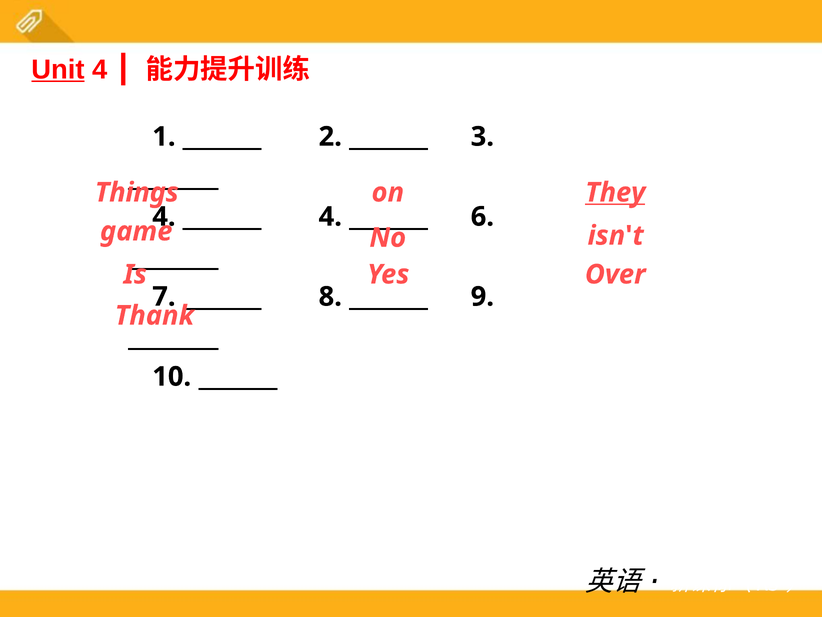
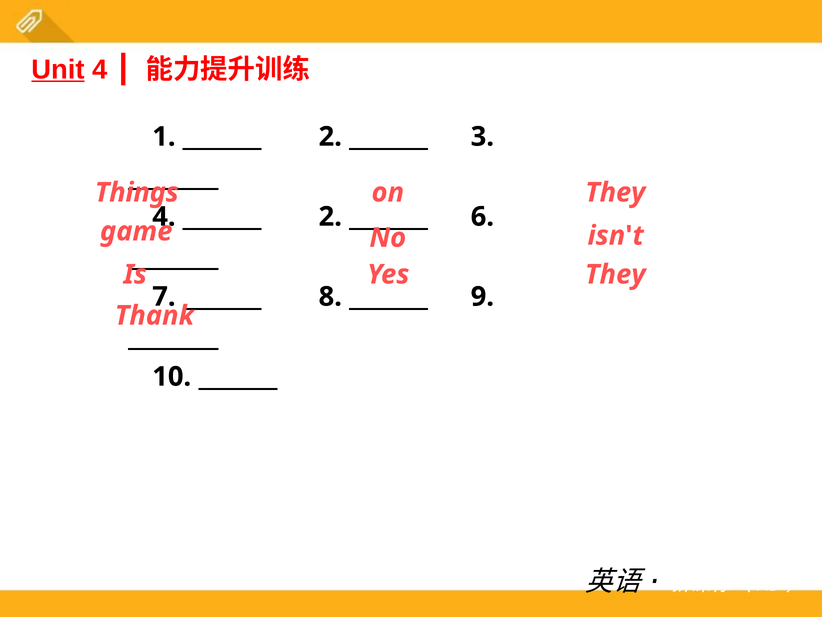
They at (615, 192) underline: present -> none
4 at (330, 216): 4 -> 2
Over at (615, 274): Over -> They
